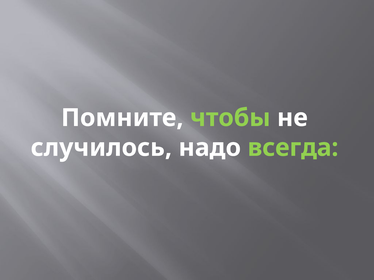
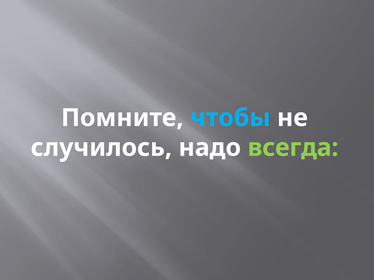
чтобы colour: light green -> light blue
